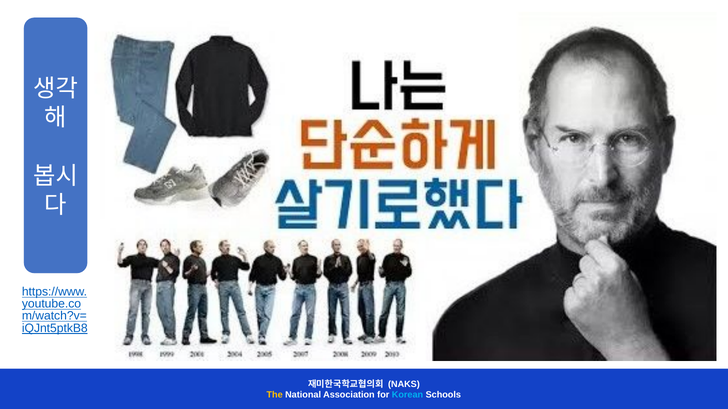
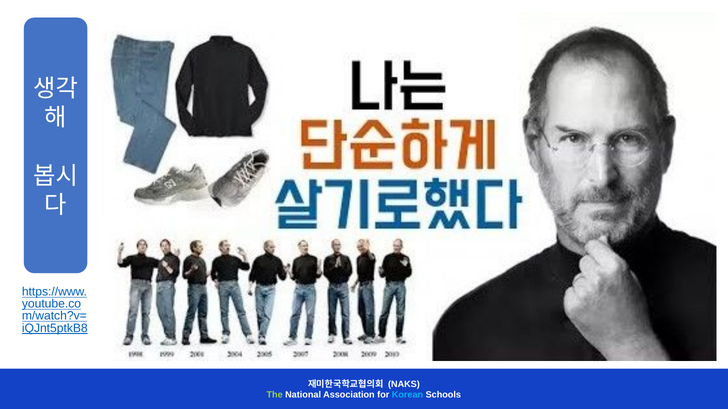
The colour: yellow -> light green
